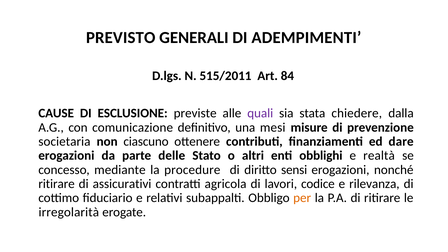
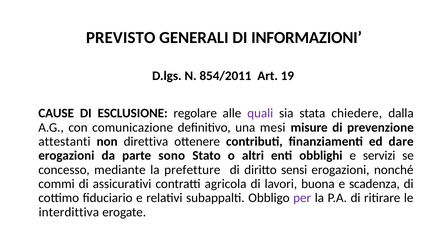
ADEMPIMENTI: ADEMPIMENTI -> INFORMAZIONI
515/2011: 515/2011 -> 854/2011
84: 84 -> 19
previste: previste -> regolare
societaria: societaria -> attestanti
ciascuno: ciascuno -> direttiva
delle: delle -> sono
realtà: realtà -> servizi
procedure: procedure -> prefetture
ritirare at (57, 184): ritirare -> commi
codice: codice -> buona
rilevanza: rilevanza -> scadenza
per colour: orange -> purple
irregolarità: irregolarità -> interdittiva
